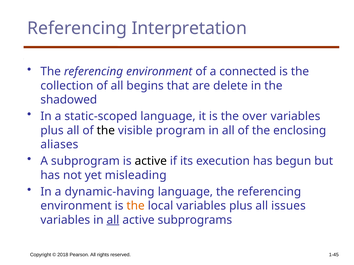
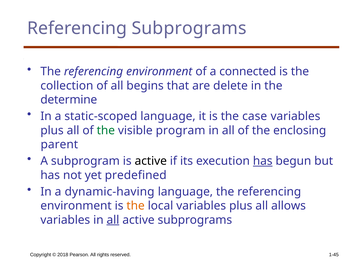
Referencing Interpretation: Interpretation -> Subprograms
shadowed: shadowed -> determine
over: over -> case
the at (106, 131) colour: black -> green
aliases: aliases -> parent
has at (263, 161) underline: none -> present
misleading: misleading -> predefined
issues: issues -> allows
